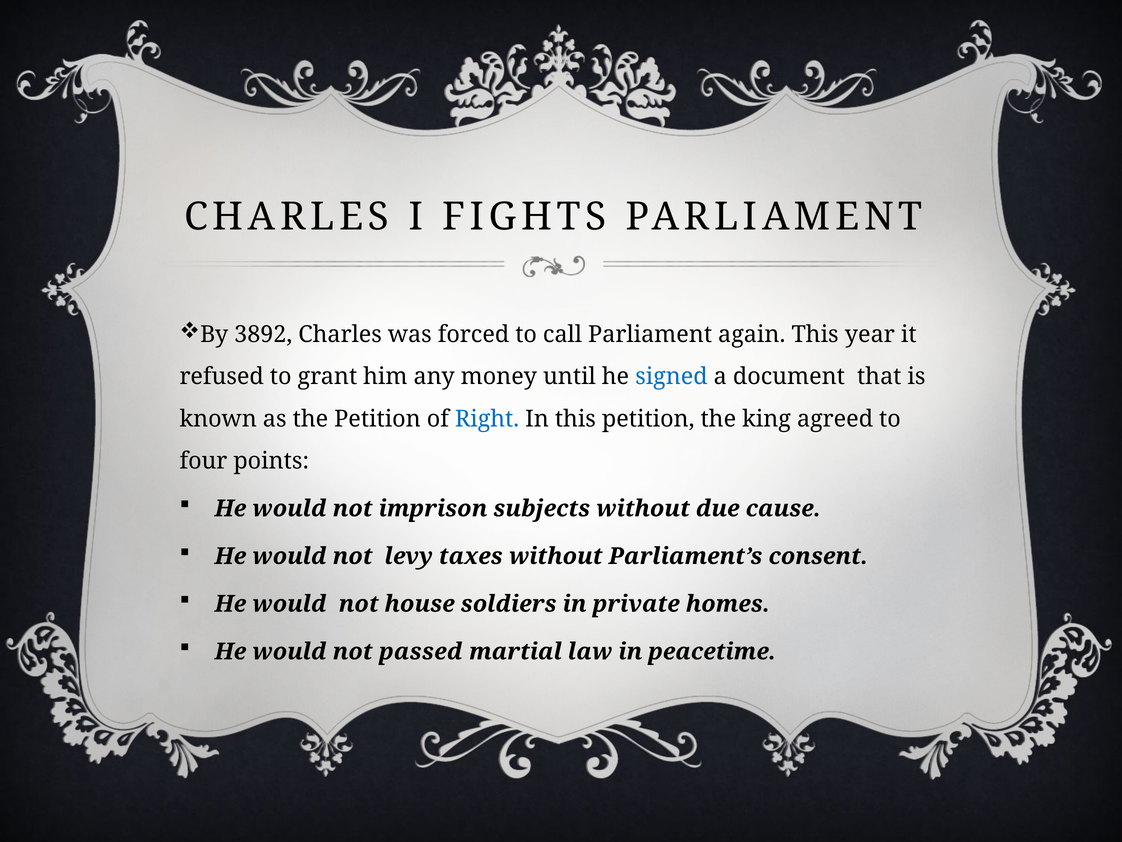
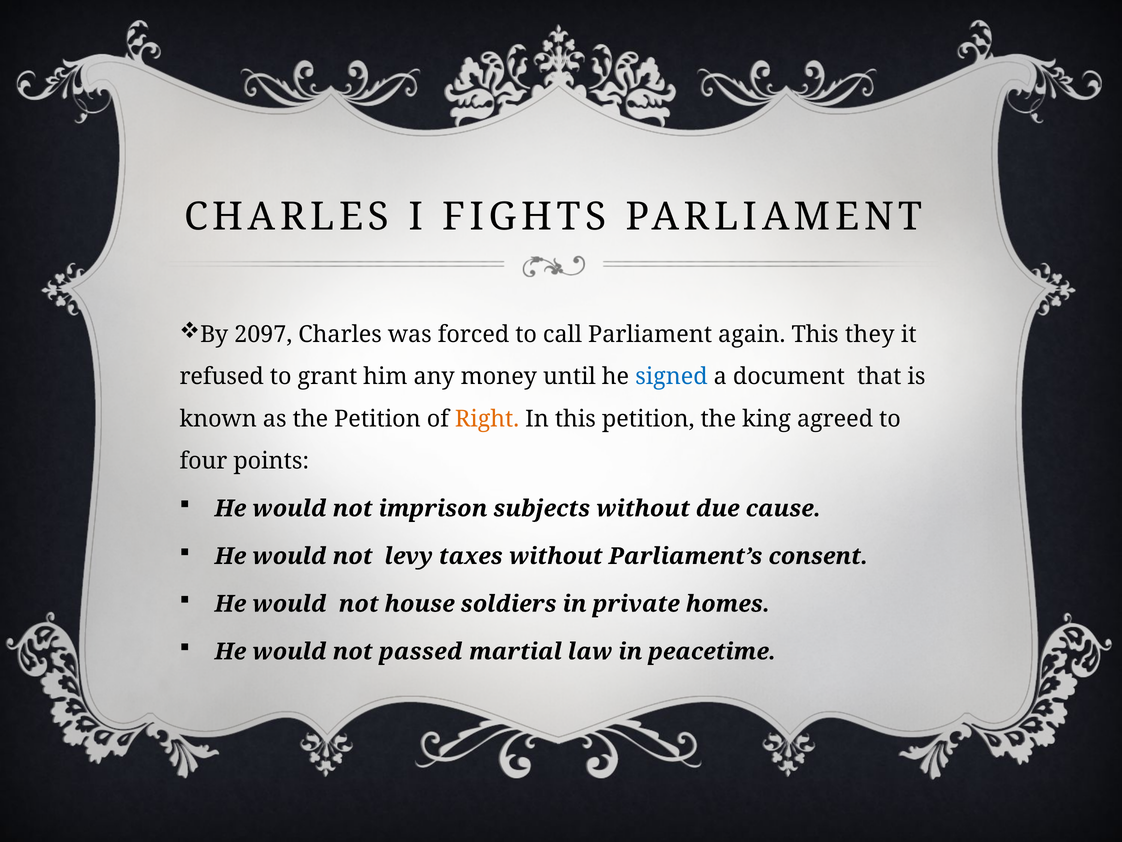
3892: 3892 -> 2097
year: year -> they
Right colour: blue -> orange
